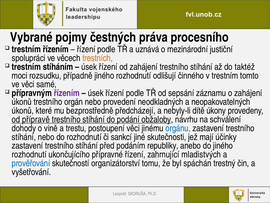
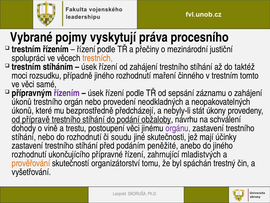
čestných: čestných -> vyskytují
uznává: uznává -> přečiny
odlišují: odlišují -> maření
dítě: dítě -> stát
orgánu colour: blue -> purple
sankcí: sankcí -> soudu
republiky: republiky -> peněžité
prověřování colour: blue -> orange
